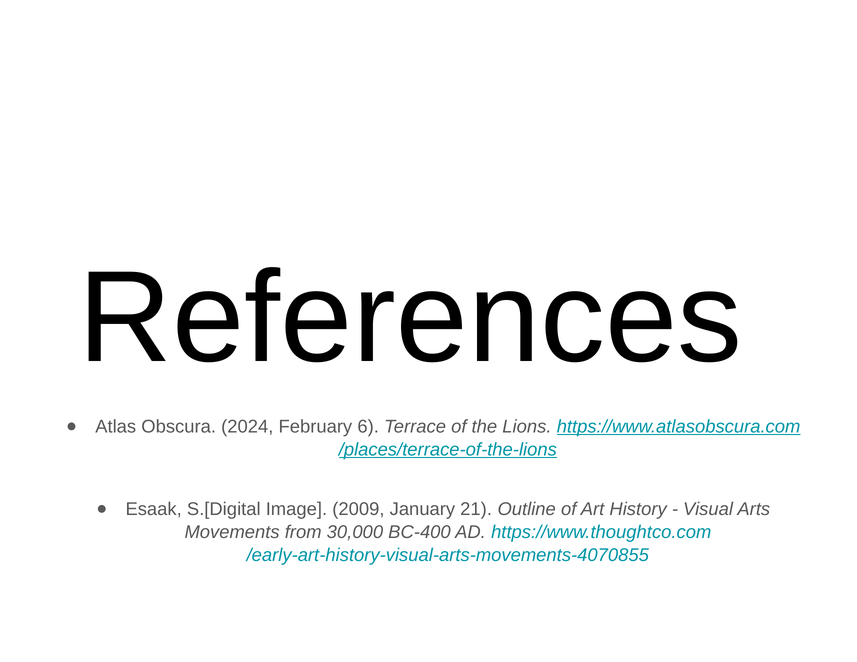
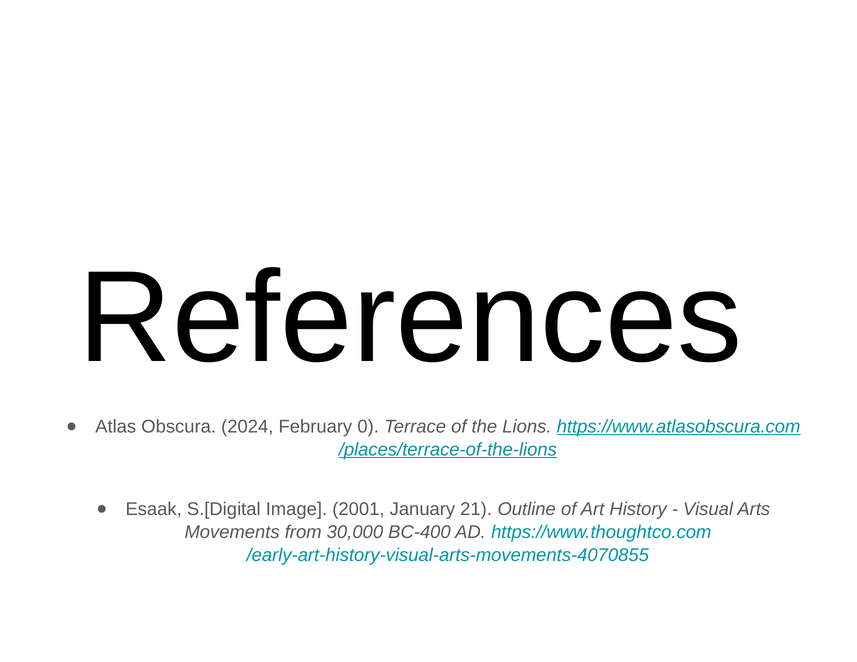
6: 6 -> 0
2009: 2009 -> 2001
